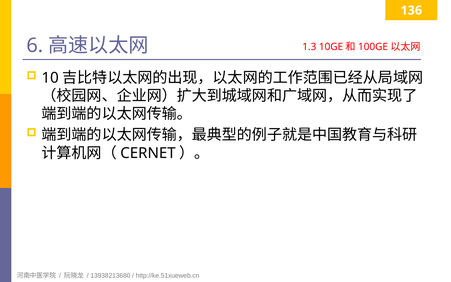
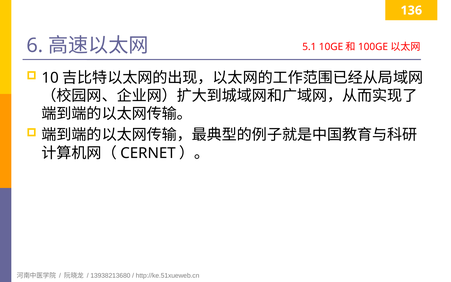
1.3: 1.3 -> 5.1
